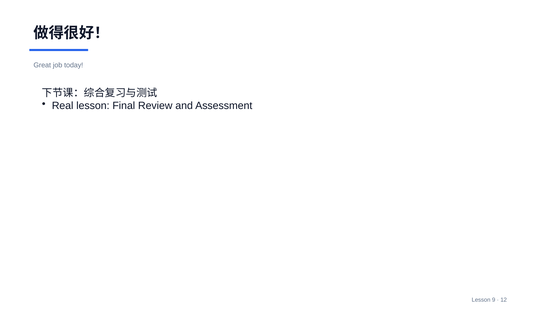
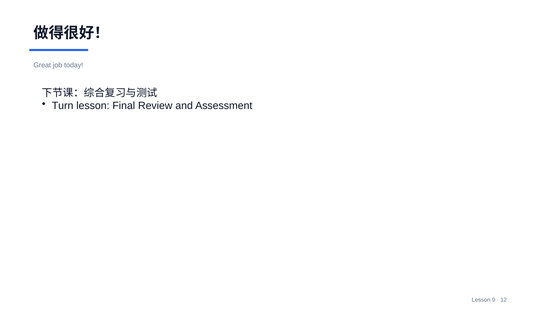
Real: Real -> Turn
